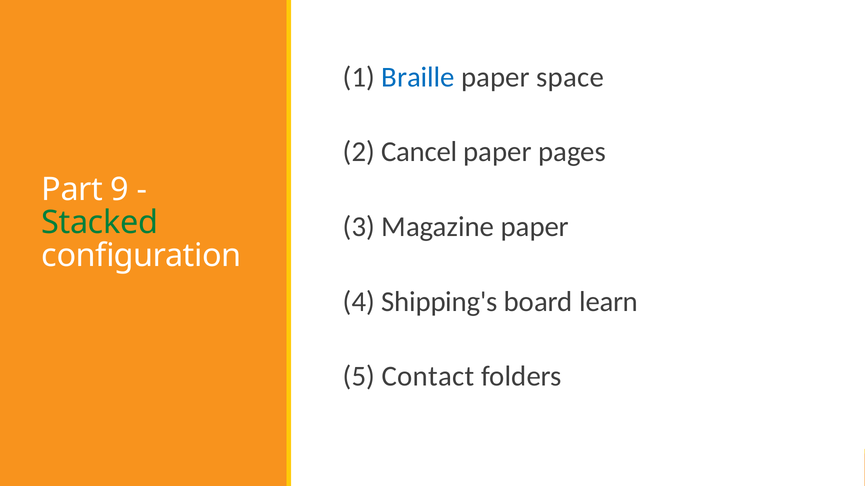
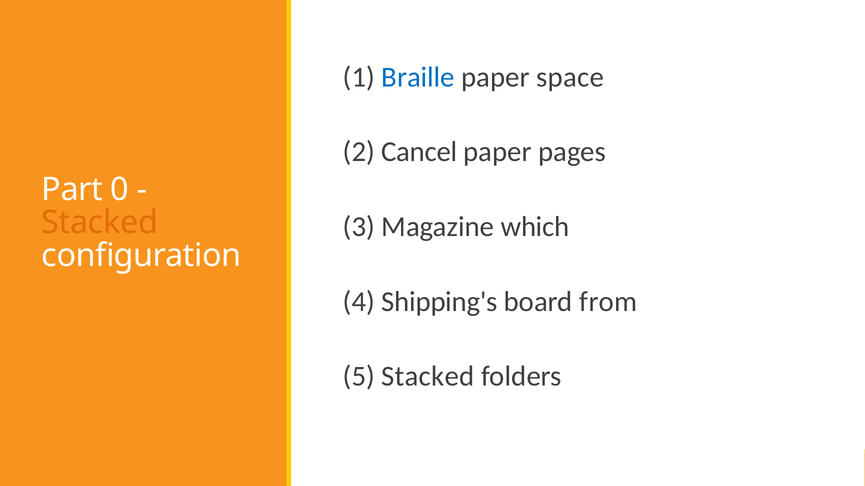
9: 9 -> 0
Stacked at (100, 223) colour: green -> orange
Magazine paper: paper -> which
learn: learn -> from
5 Contact: Contact -> Stacked
